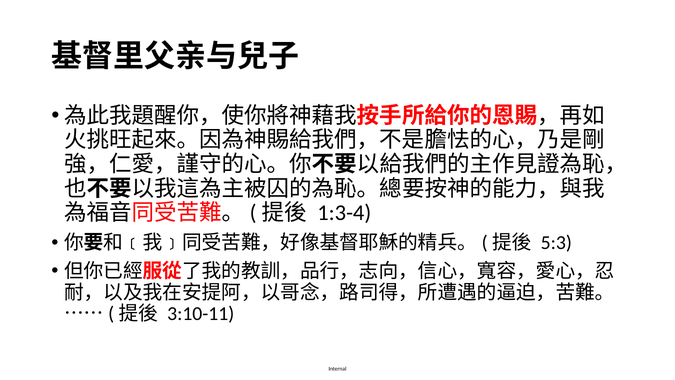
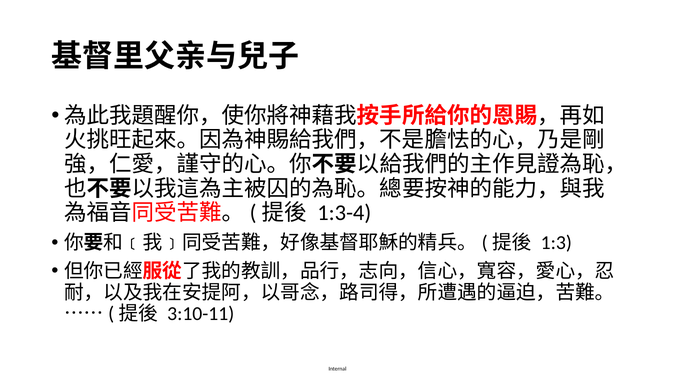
5:3: 5:3 -> 1:3
